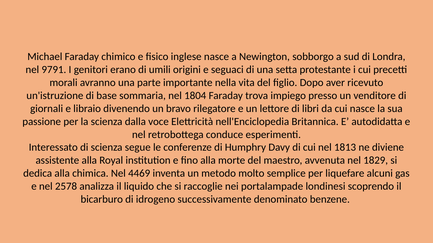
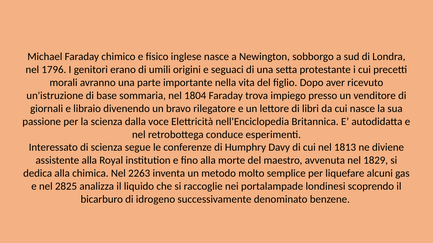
9791: 9791 -> 1796
4469: 4469 -> 2263
2578: 2578 -> 2825
